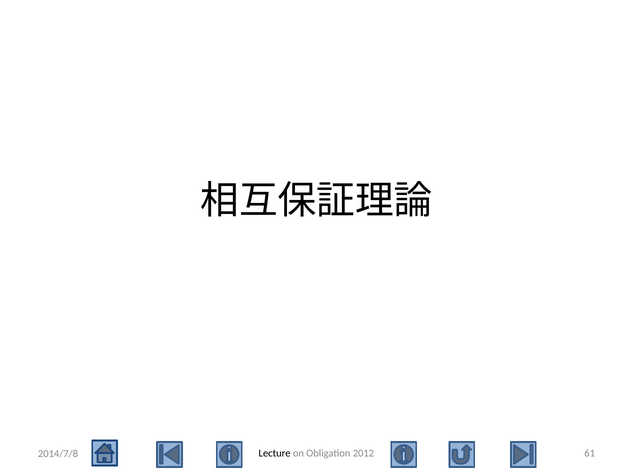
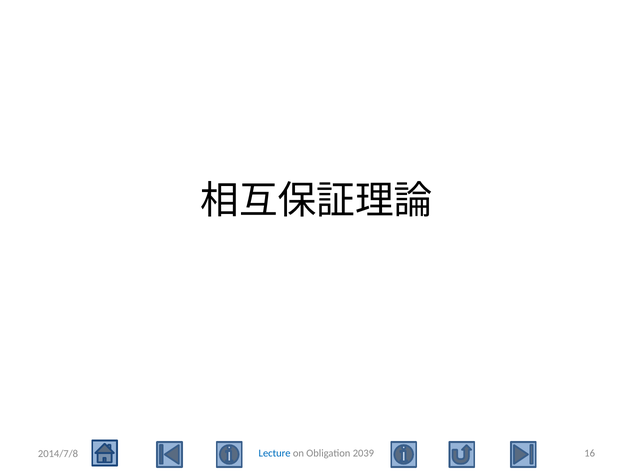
Lecture colour: black -> blue
2012: 2012 -> 2039
61: 61 -> 16
